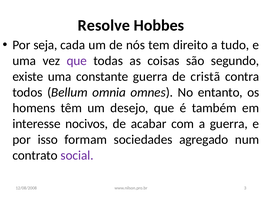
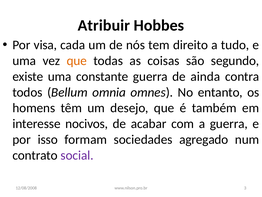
Resolve: Resolve -> Atribuir
seja: seja -> visa
que at (77, 61) colour: purple -> orange
cristã: cristã -> ainda
